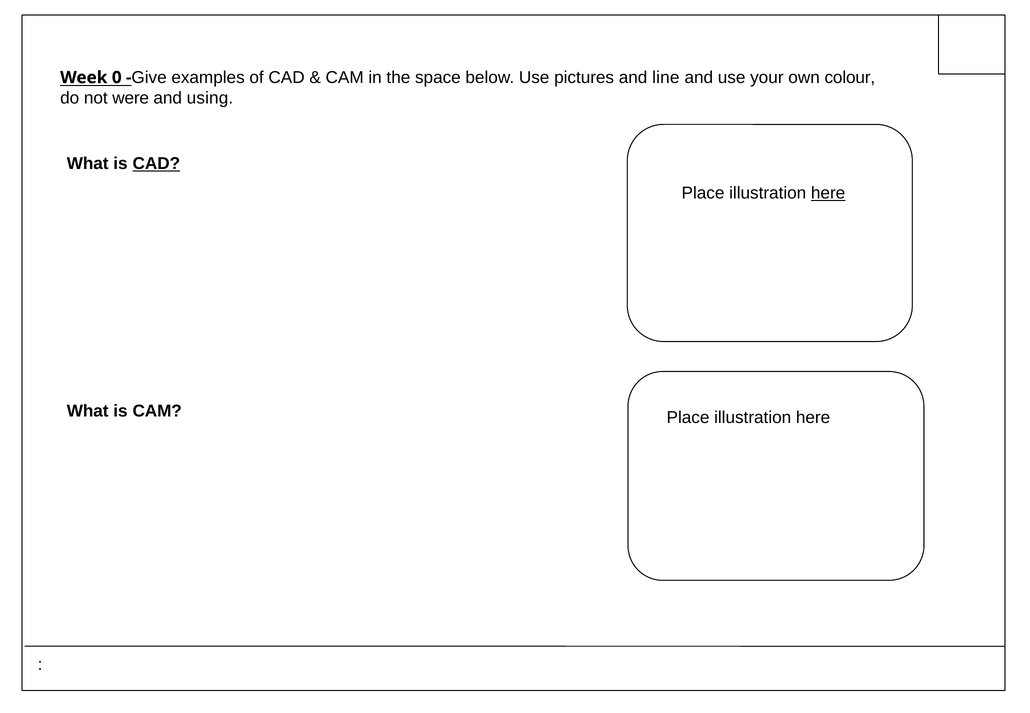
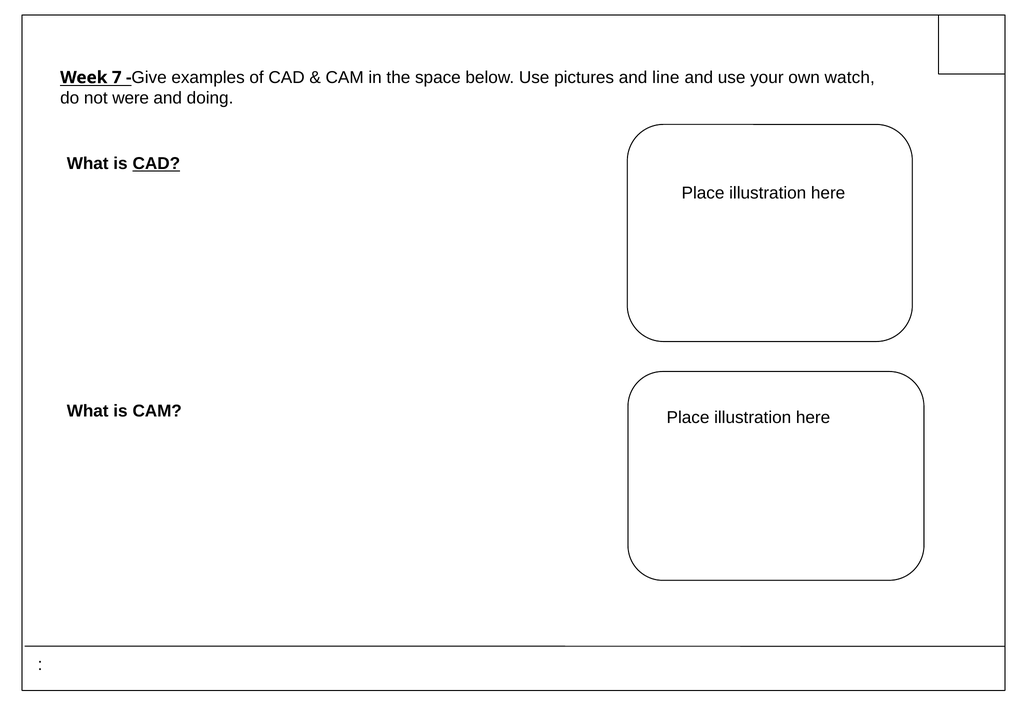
0: 0 -> 7
colour: colour -> watch
using: using -> doing
here at (828, 193) underline: present -> none
